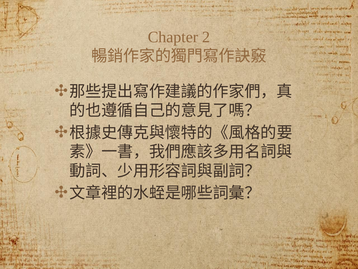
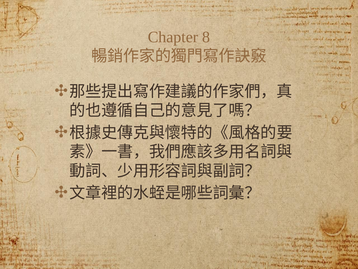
2: 2 -> 8
